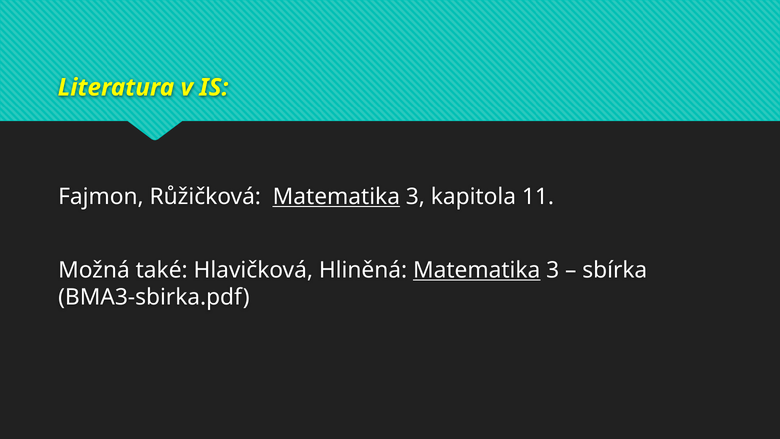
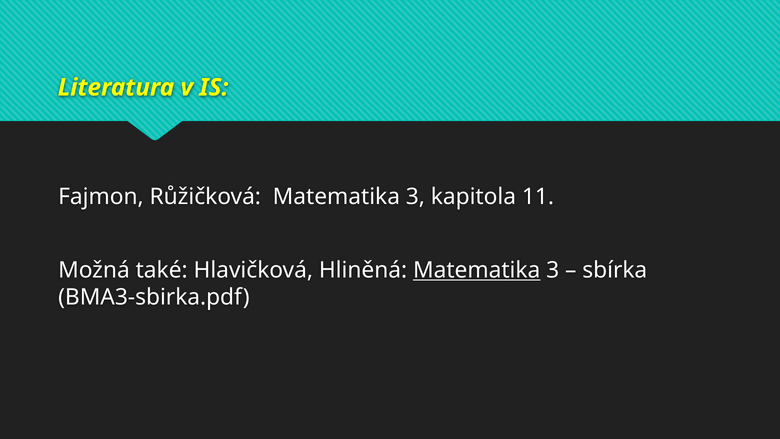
Matematika at (336, 197) underline: present -> none
